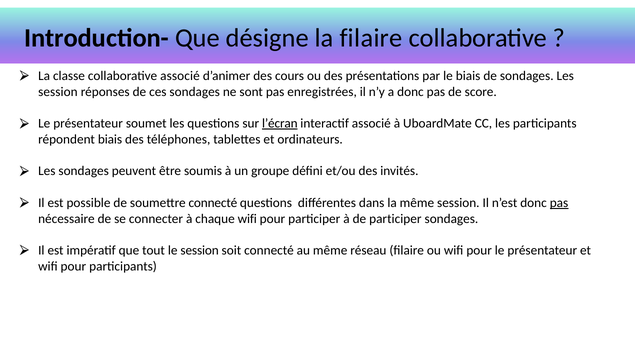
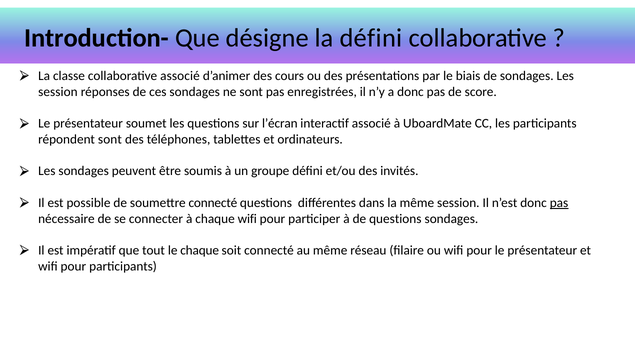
la filaire: filaire -> défini
l’écran underline: present -> none
répondent biais: biais -> sont
de participer: participer -> questions
le session: session -> chaque
